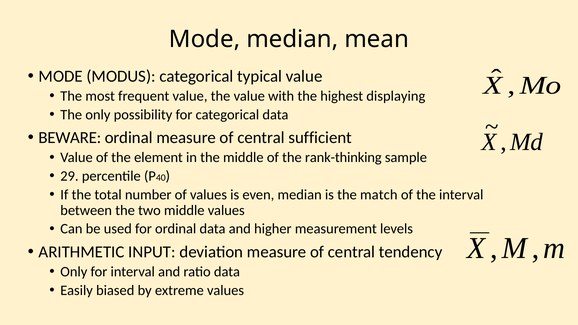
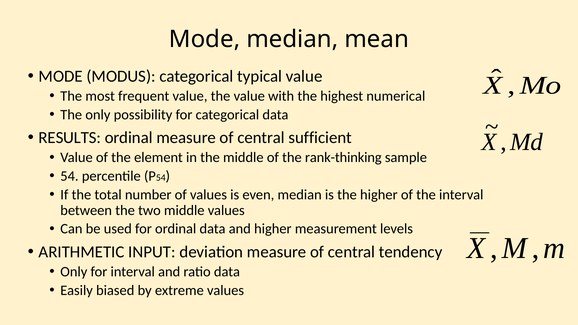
displaying: displaying -> numerical
BEWARE: BEWARE -> RESULTS
29 at (69, 176): 29 -> 54
40 at (161, 178): 40 -> 54
the match: match -> higher
